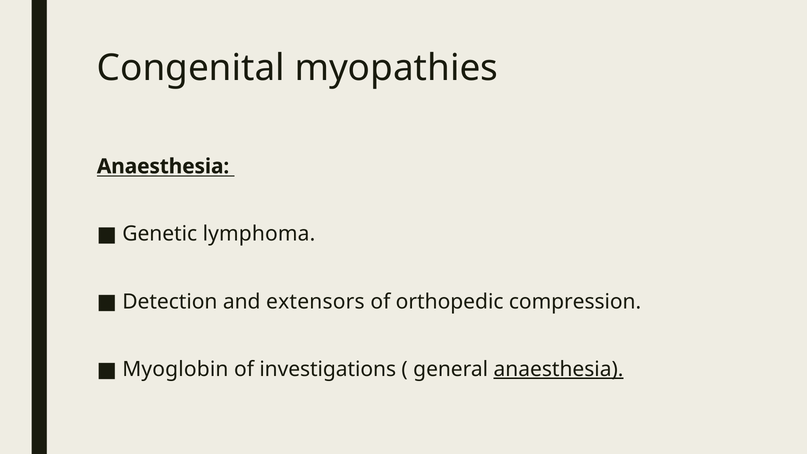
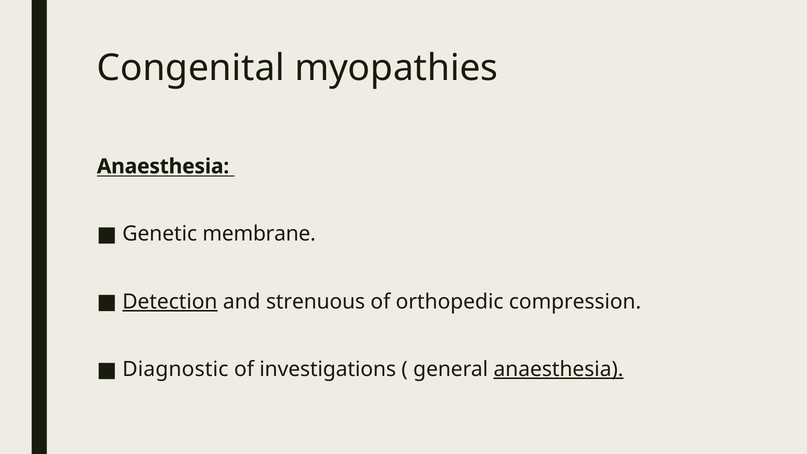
lymphoma: lymphoma -> membrane
Detection underline: none -> present
extensors: extensors -> strenuous
Myoglobin: Myoglobin -> Diagnostic
